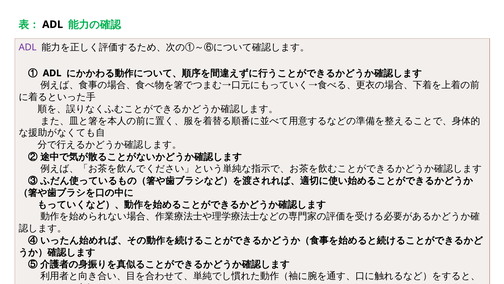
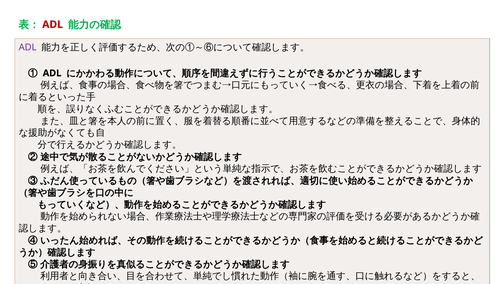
ADL at (53, 24) colour: black -> red
